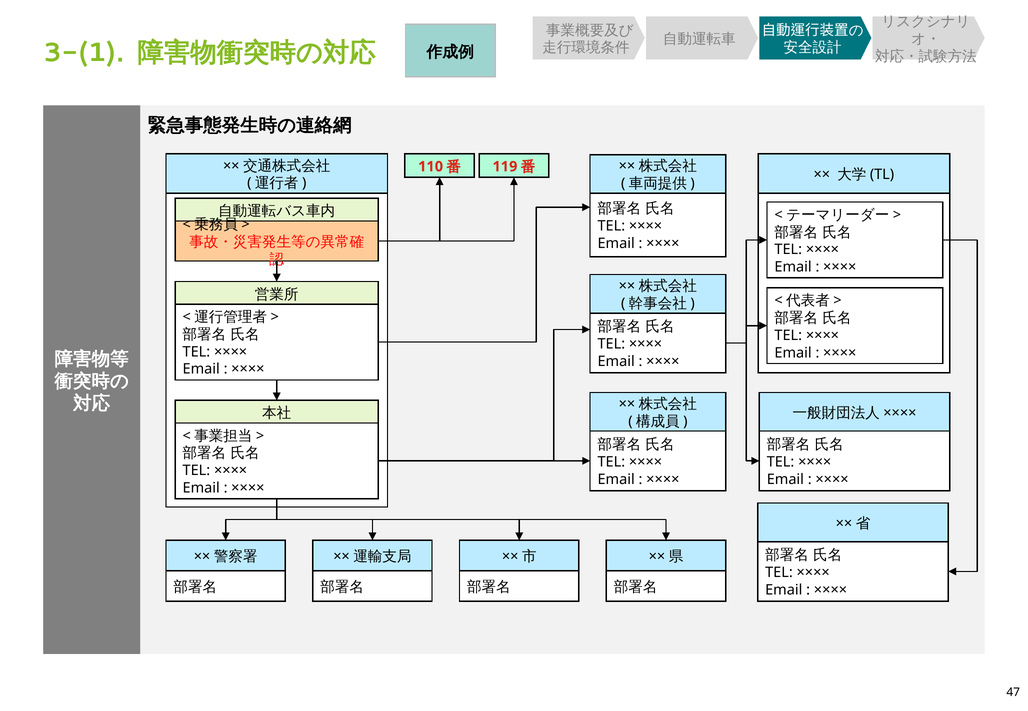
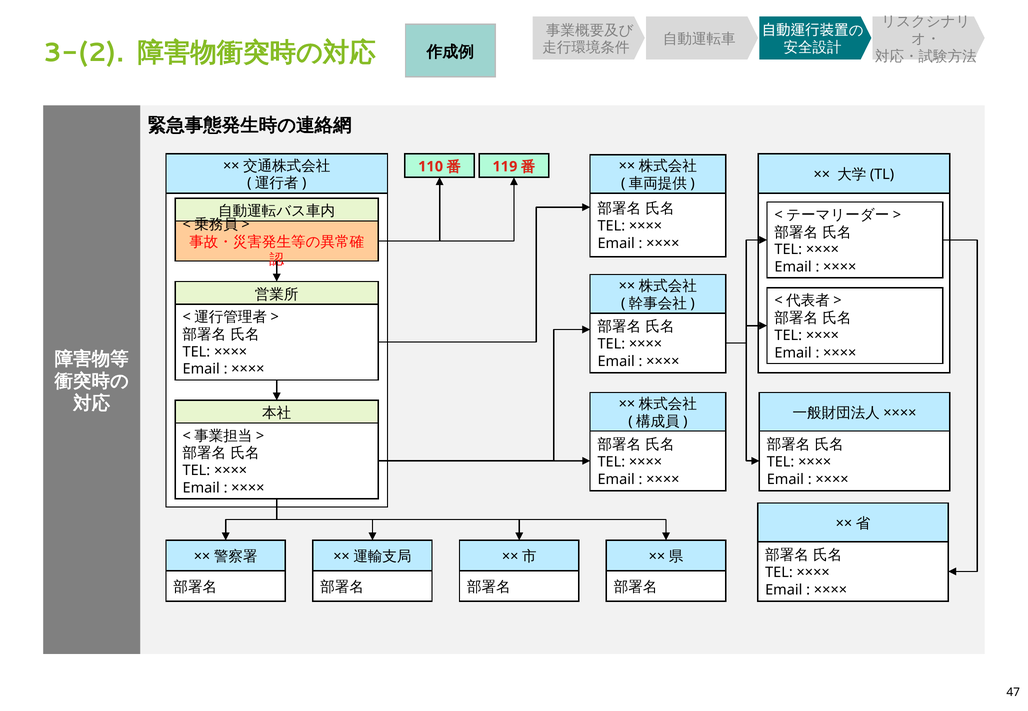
3-(1: 3-(1 -> 3-(2
